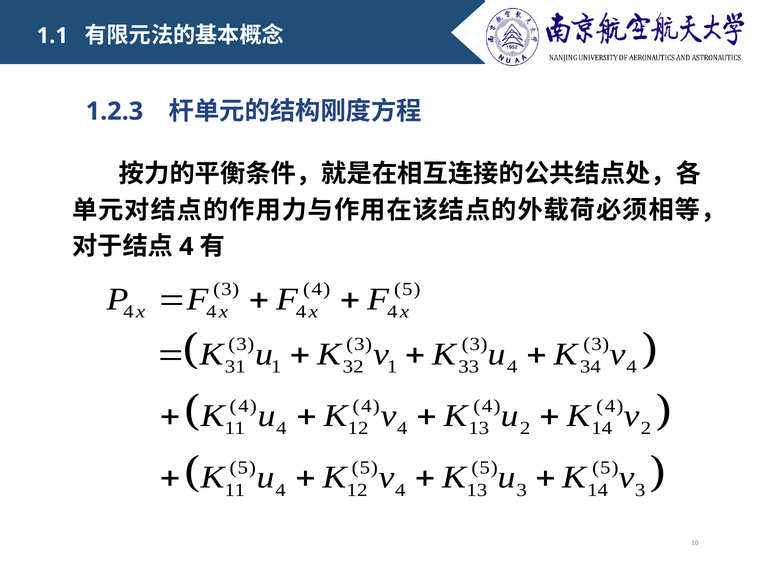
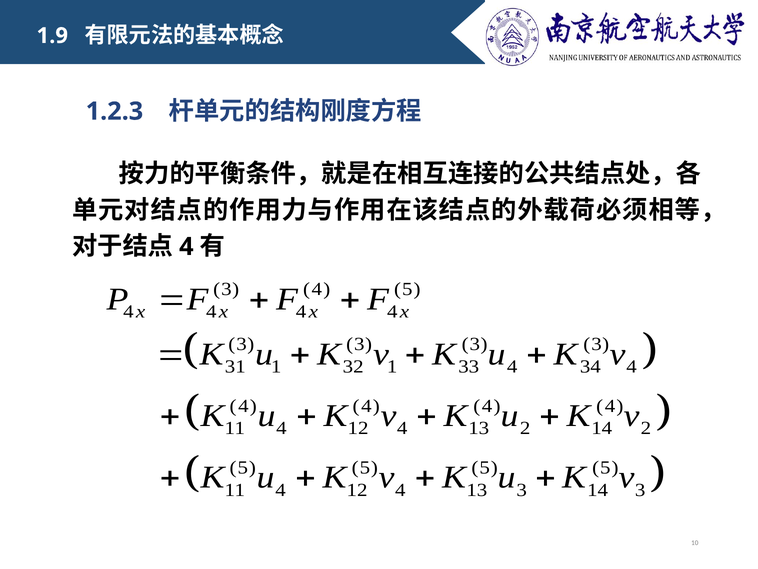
1.1: 1.1 -> 1.9
